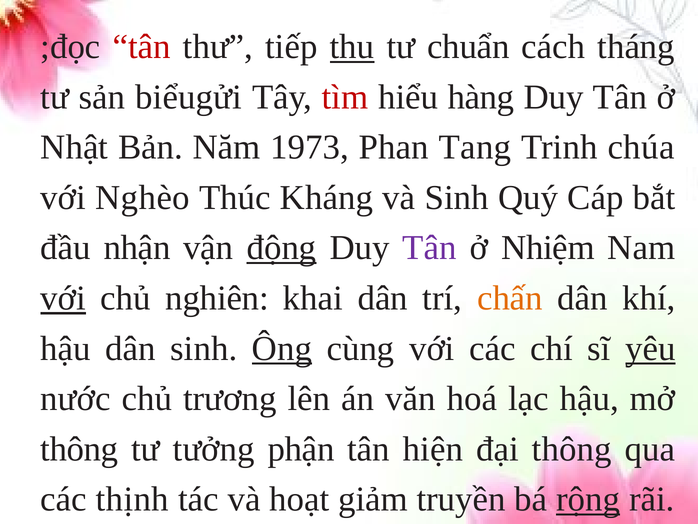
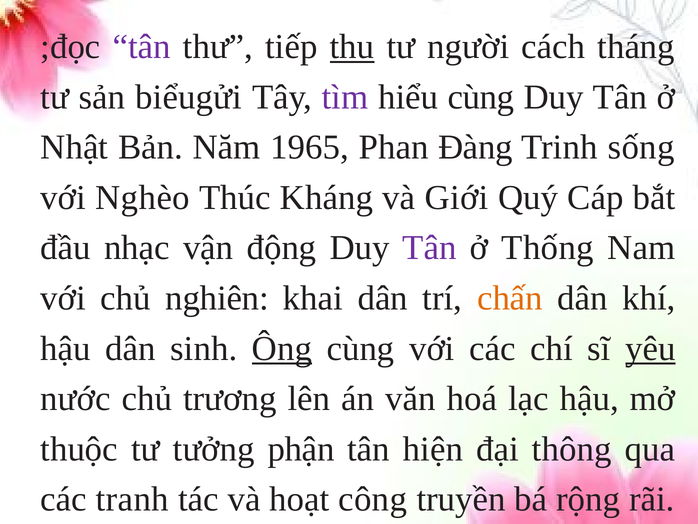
tân at (142, 47) colour: red -> purple
chuẩn: chuẩn -> người
tìm colour: red -> purple
hiểu hàng: hàng -> cùng
1973: 1973 -> 1965
Tang: Tang -> Đàng
chúa: chúa -> sống
và Sinh: Sinh -> Giới
nhận: nhận -> nhạc
động underline: present -> none
Nhiệm: Nhiệm -> Thống
với at (63, 298) underline: present -> none
thông at (79, 449): thông -> thuộc
thịnh: thịnh -> tranh
giảm: giảm -> công
rộng underline: present -> none
